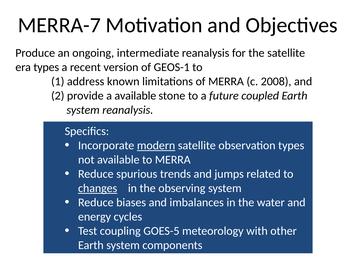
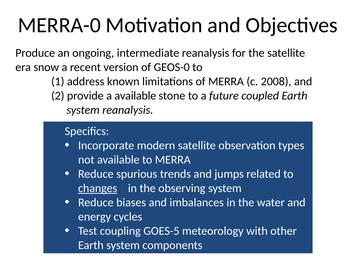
MERRA-7: MERRA-7 -> MERRA-0
era types: types -> snow
GEOS-1: GEOS-1 -> GEOS-0
modern underline: present -> none
